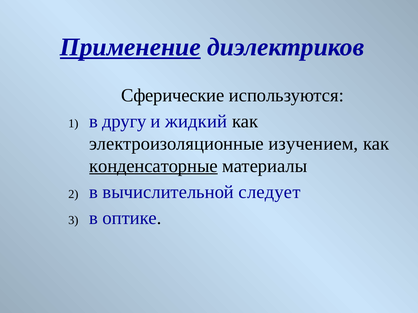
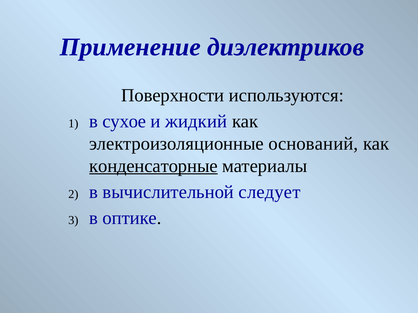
Применение underline: present -> none
Сферические: Сферические -> Поверхности
другу: другу -> сухое
изучением: изучением -> оснований
